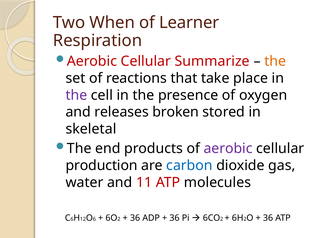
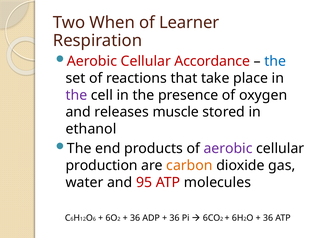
Summarize: Summarize -> Accordance
the at (275, 61) colour: orange -> blue
broken: broken -> muscle
skeletal: skeletal -> ethanol
carbon colour: blue -> orange
11: 11 -> 95
